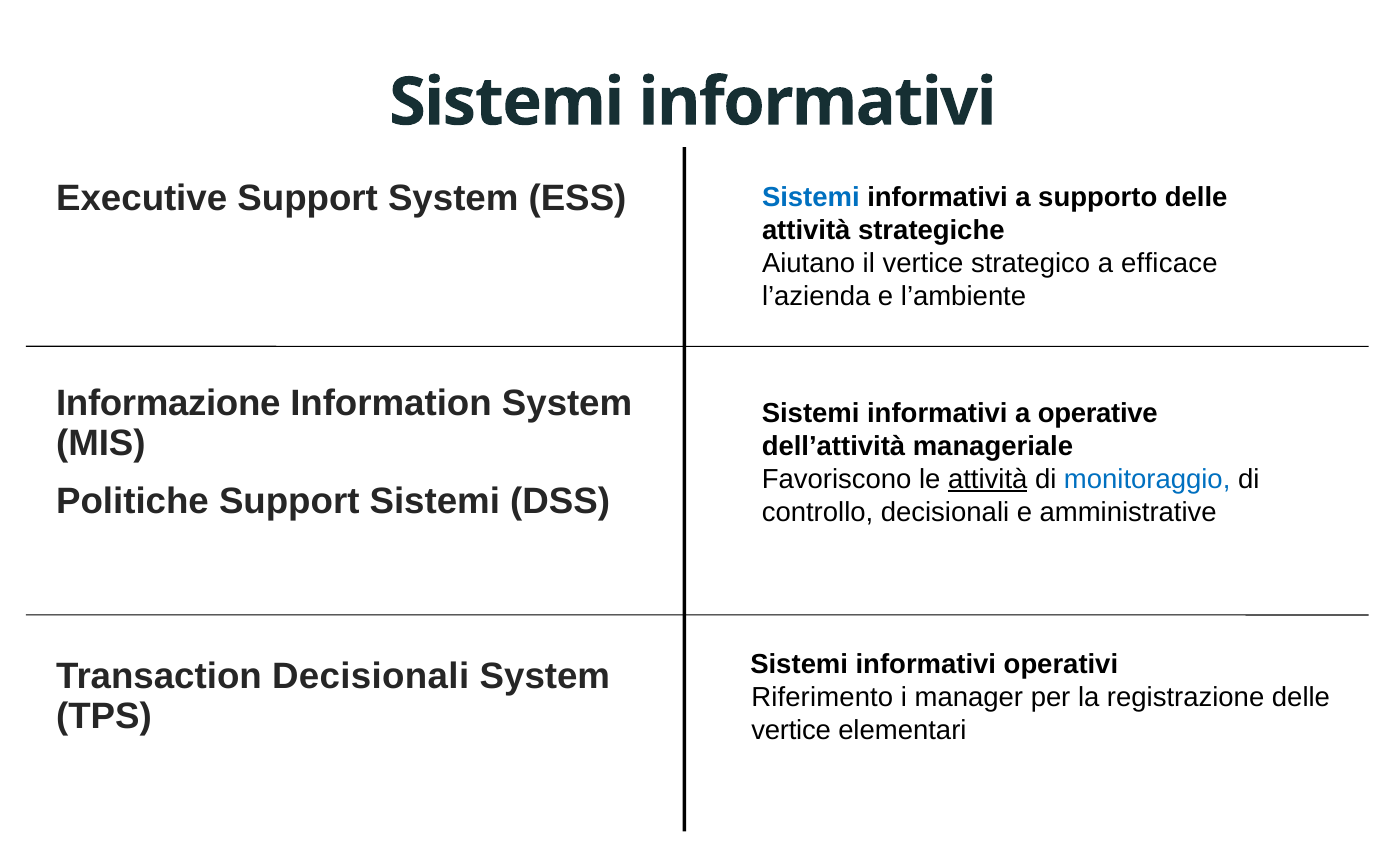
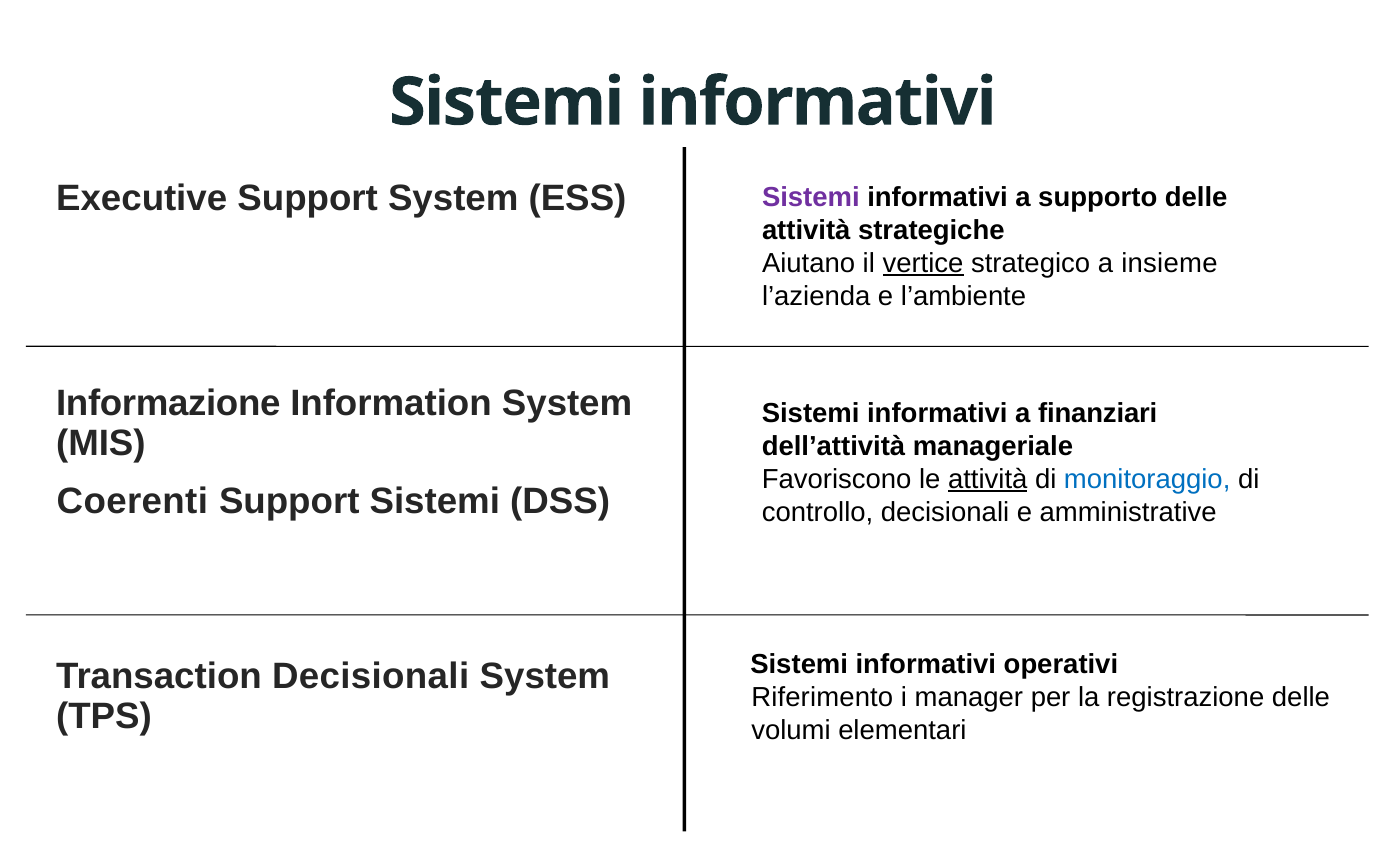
Sistemi at (811, 197) colour: blue -> purple
vertice at (923, 263) underline: none -> present
efficace: efficace -> insieme
operative: operative -> finanziari
Politiche: Politiche -> Coerenti
vertice at (791, 731): vertice -> volumi
